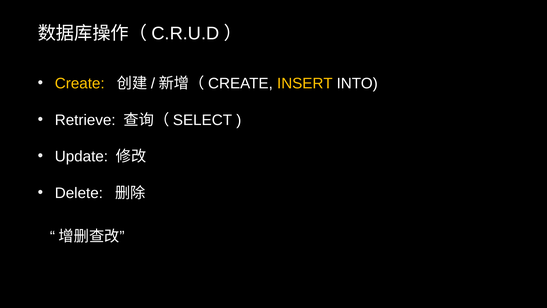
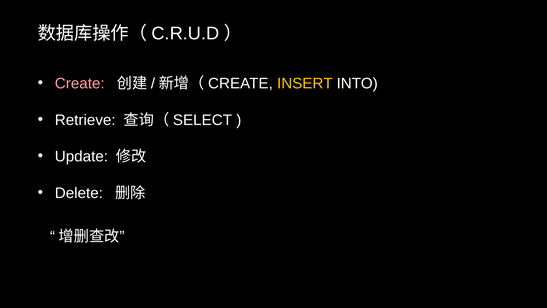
Create colour: yellow -> pink
